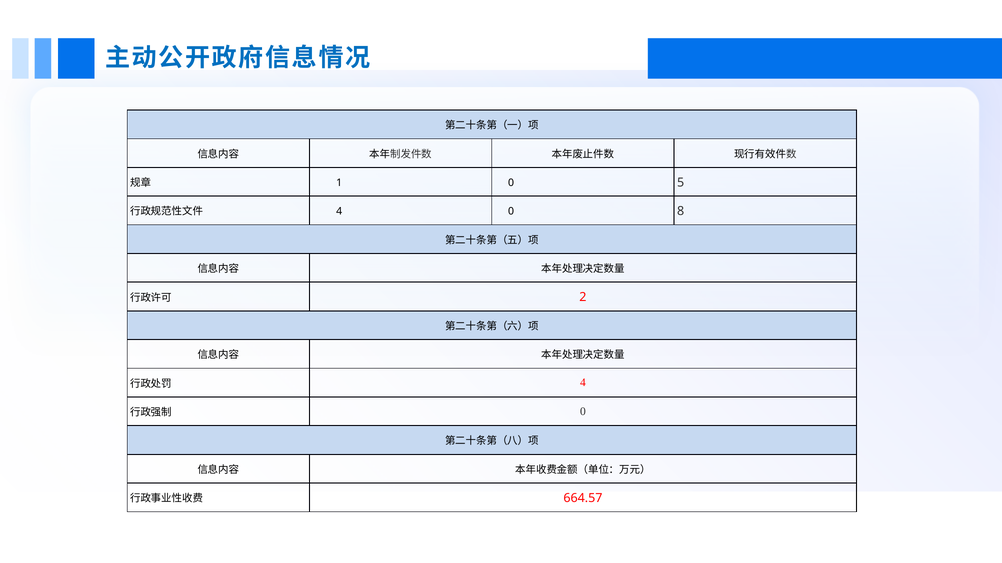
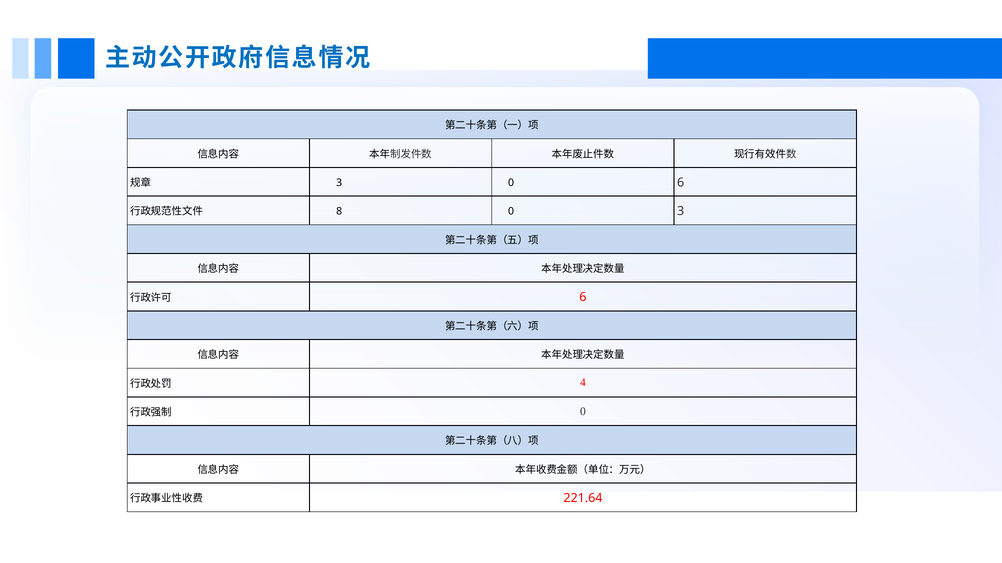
1 at (339, 183): 1 -> 3
0 5: 5 -> 6
4 at (339, 212): 4 -> 8
0 8: 8 -> 3
2 at (583, 298): 2 -> 6
664.57: 664.57 -> 221.64
